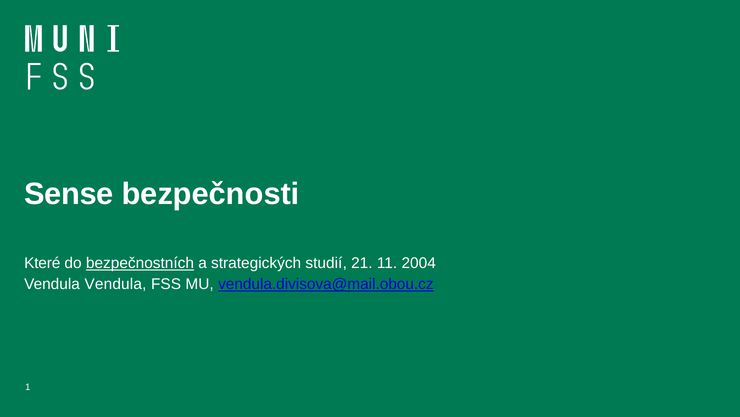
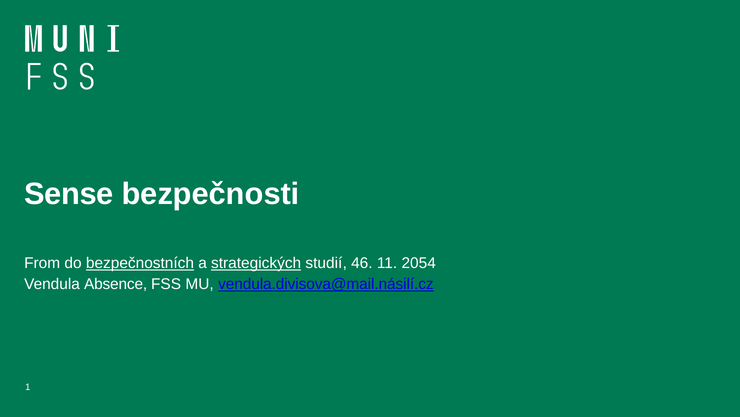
Které: Které -> From
strategických underline: none -> present
21: 21 -> 46
2004: 2004 -> 2054
Vendula Vendula: Vendula -> Absence
vendula.divisova@mail.obou.cz: vendula.divisova@mail.obou.cz -> vendula.divisova@mail.násilí.cz
